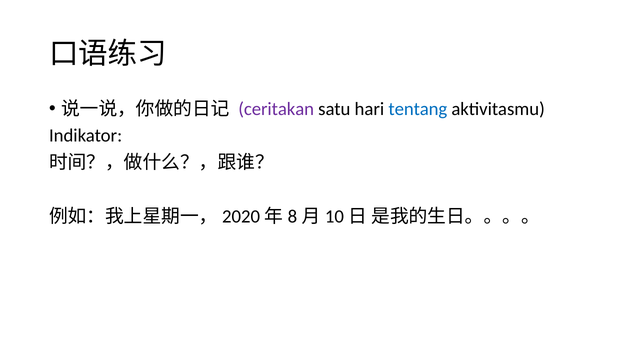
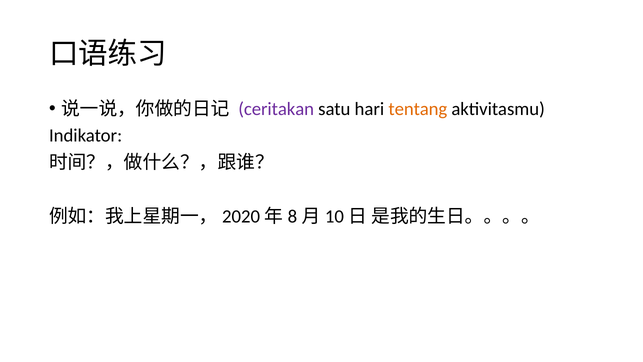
tentang colour: blue -> orange
